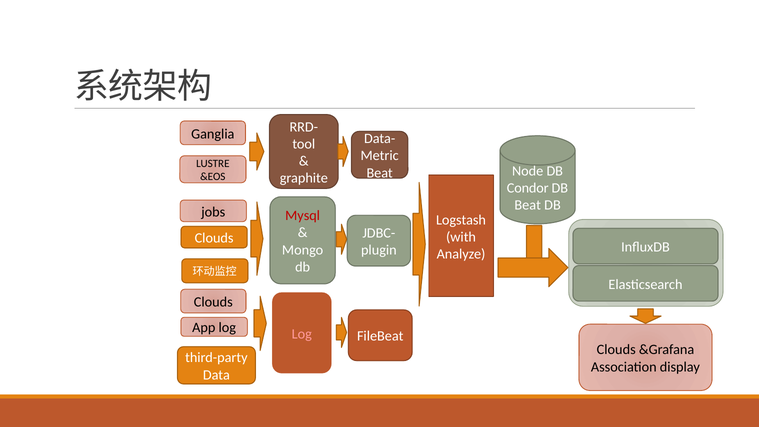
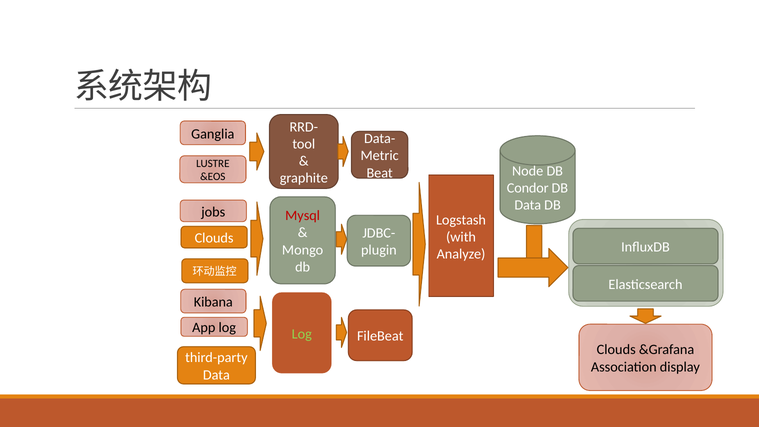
Beat at (528, 205): Beat -> Data
Clouds at (213, 302): Clouds -> Kibana
Log at (302, 334) colour: pink -> light green
